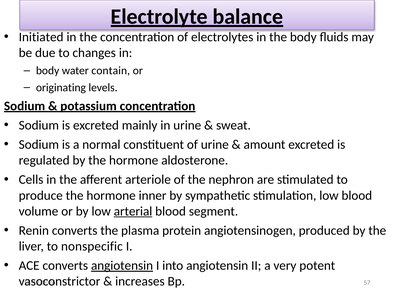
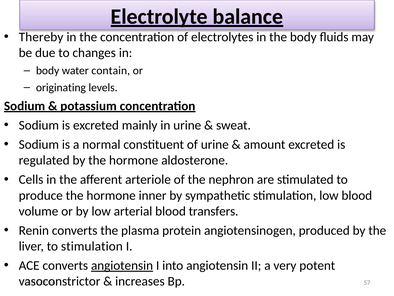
Initiated: Initiated -> Thereby
arterial underline: present -> none
segment: segment -> transfers
to nonspecific: nonspecific -> stimulation
